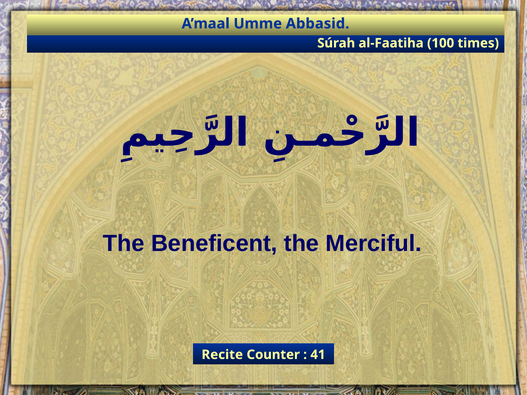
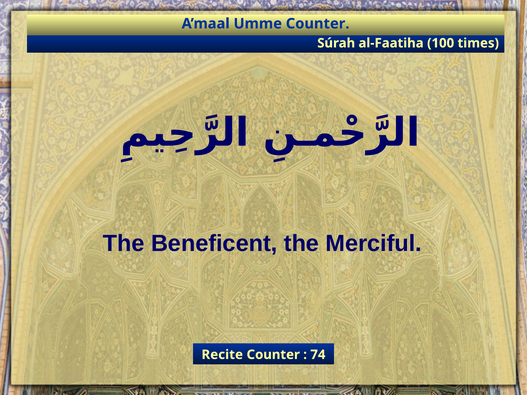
Umme Abbasid: Abbasid -> Counter
41: 41 -> 74
